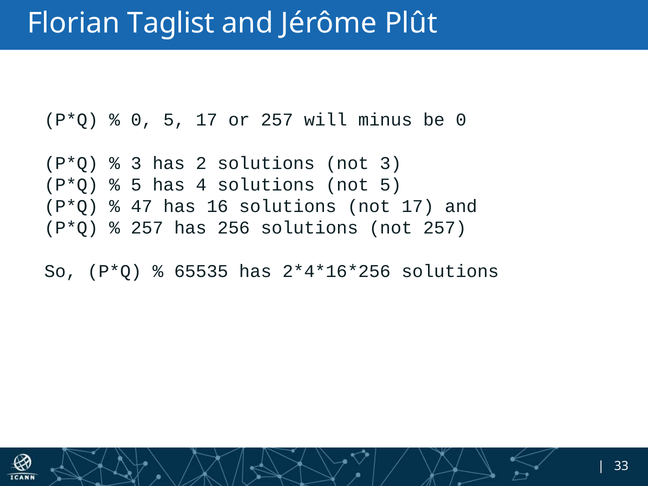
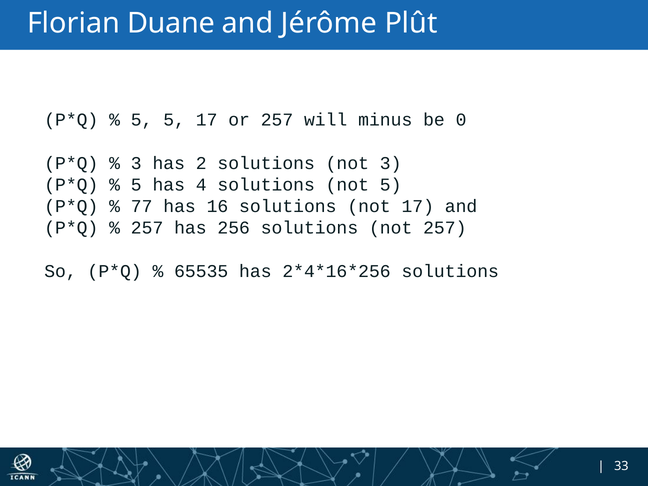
Taglist: Taglist -> Duane
0 at (142, 120): 0 -> 5
47: 47 -> 77
